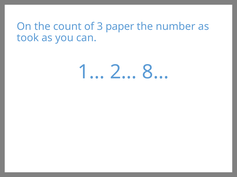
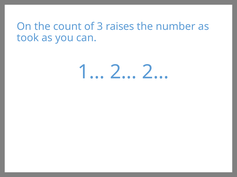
paper: paper -> raises
2… 8…: 8… -> 2…
